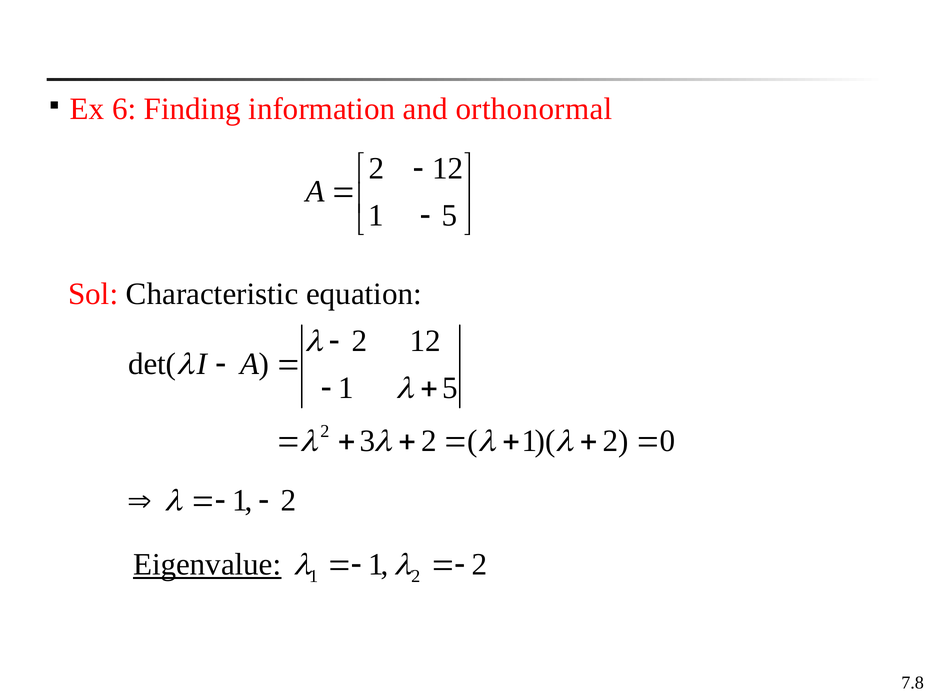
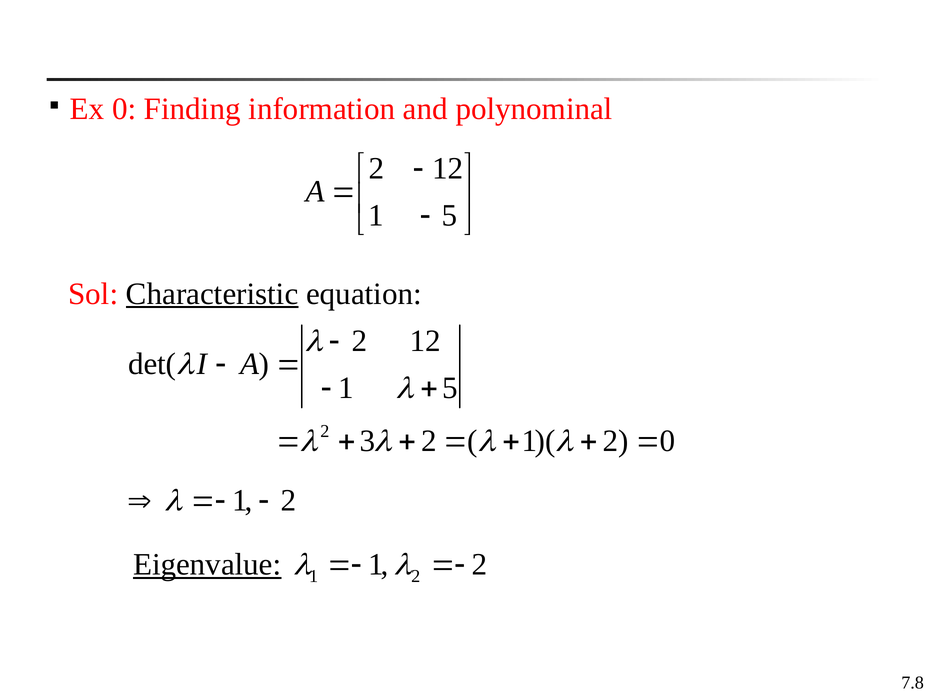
Ex 6: 6 -> 0
orthonormal: orthonormal -> polynominal
Characteristic underline: none -> present
